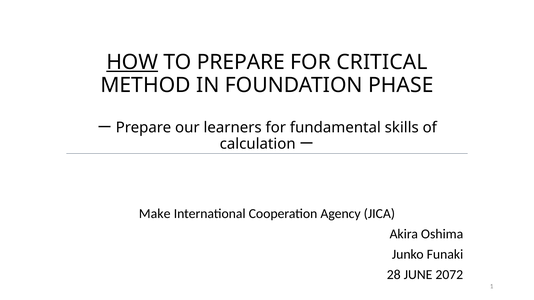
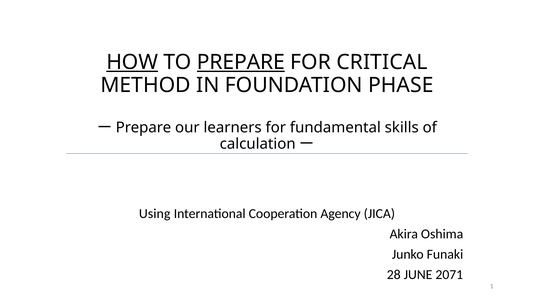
PREPARE at (241, 62) underline: none -> present
Make: Make -> Using
2072: 2072 -> 2071
